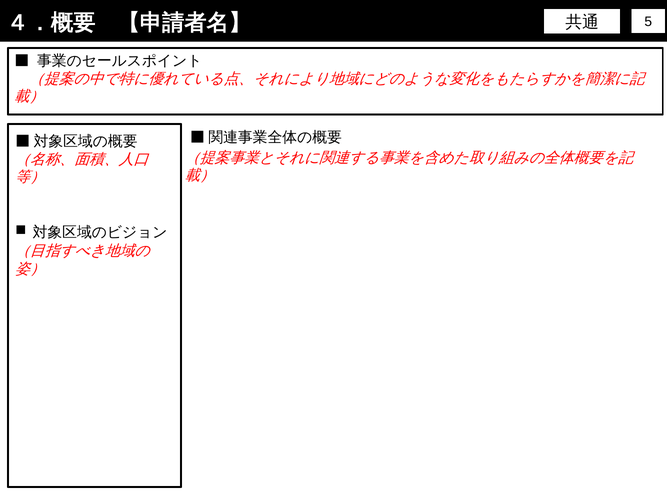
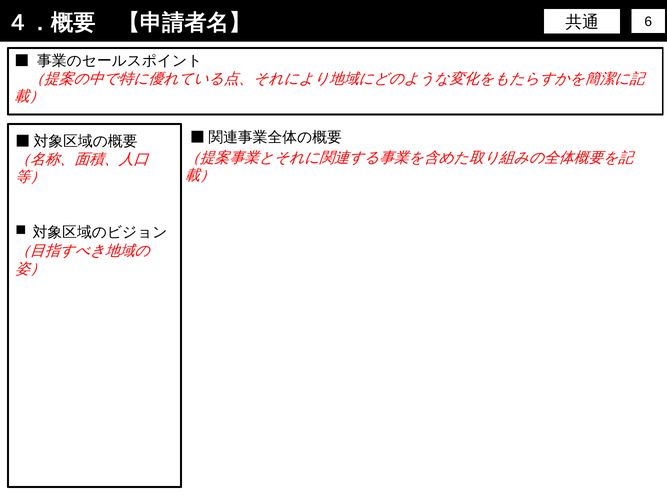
5: 5 -> 6
